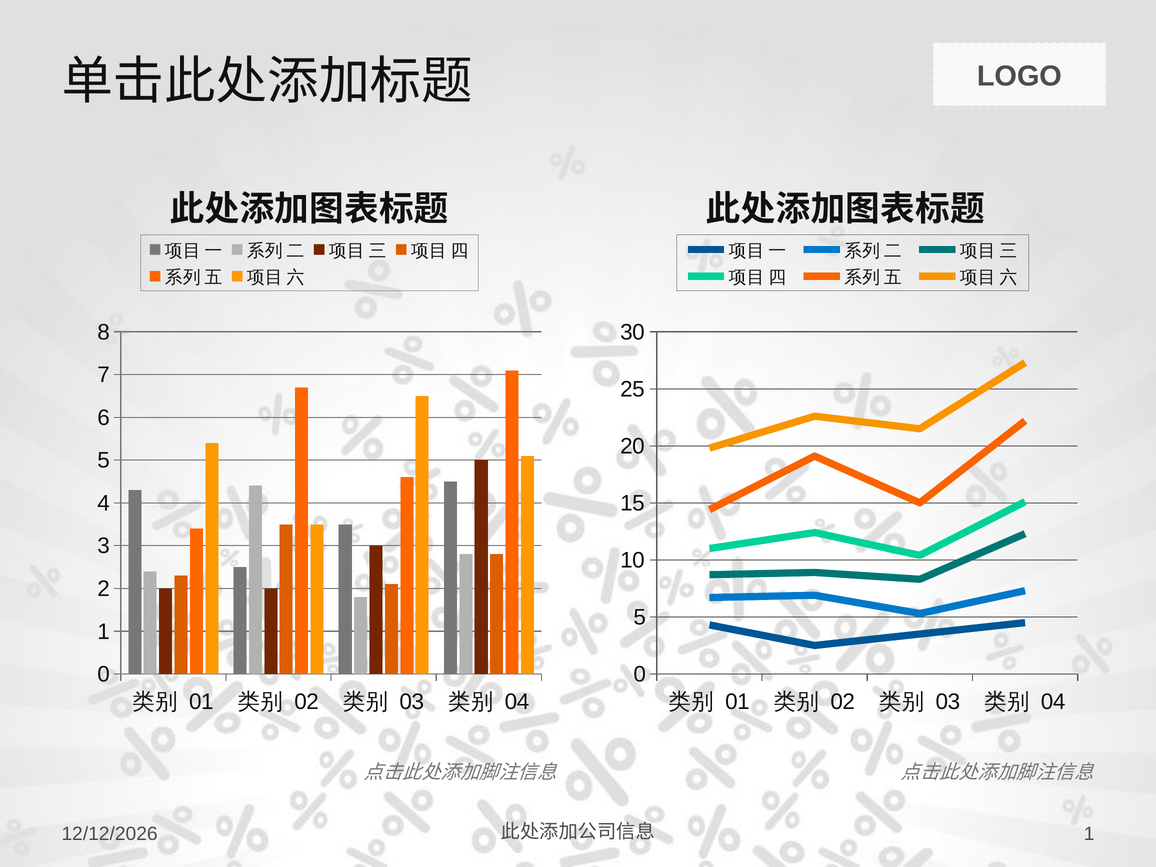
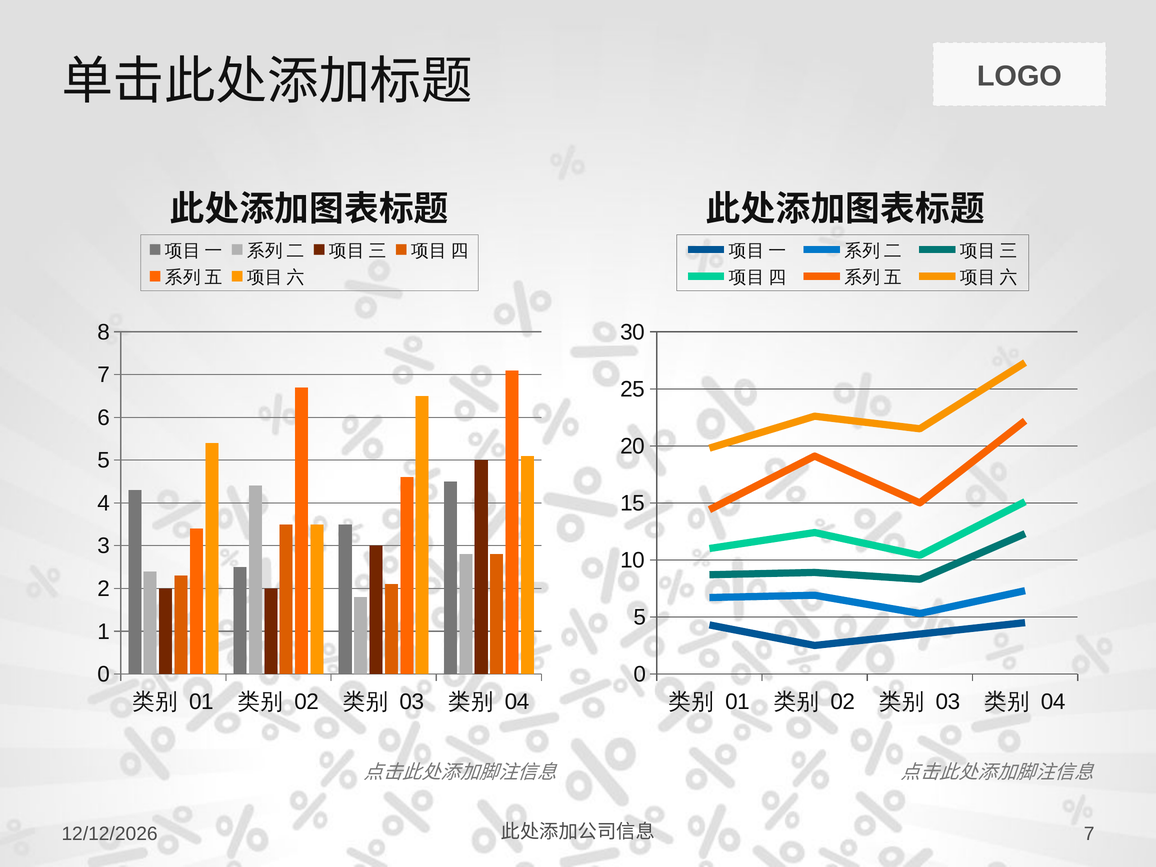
1 at (1089, 834): 1 -> 7
